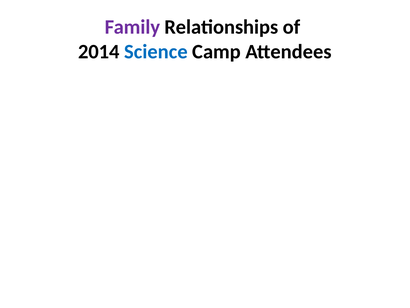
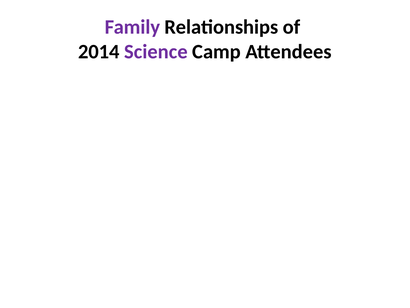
Science colour: blue -> purple
